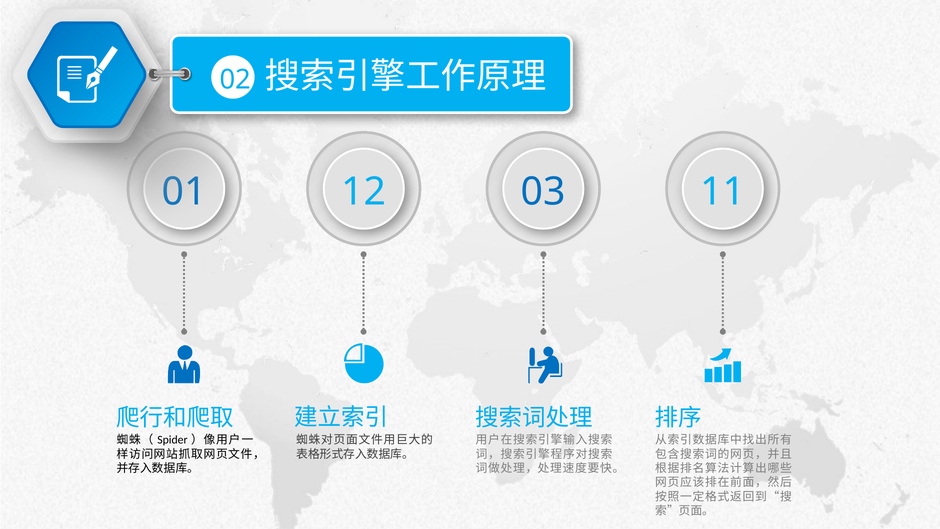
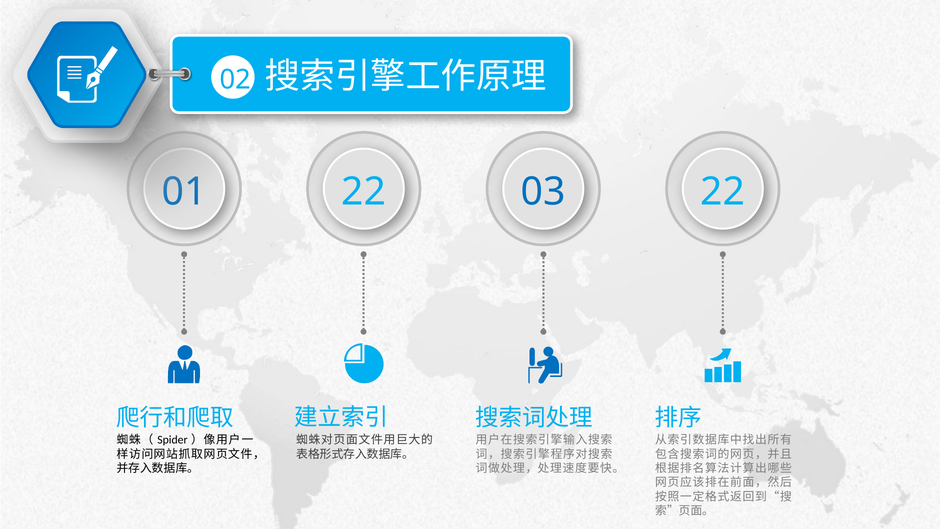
12 at (364, 192): 12 -> 22
03 11: 11 -> 22
